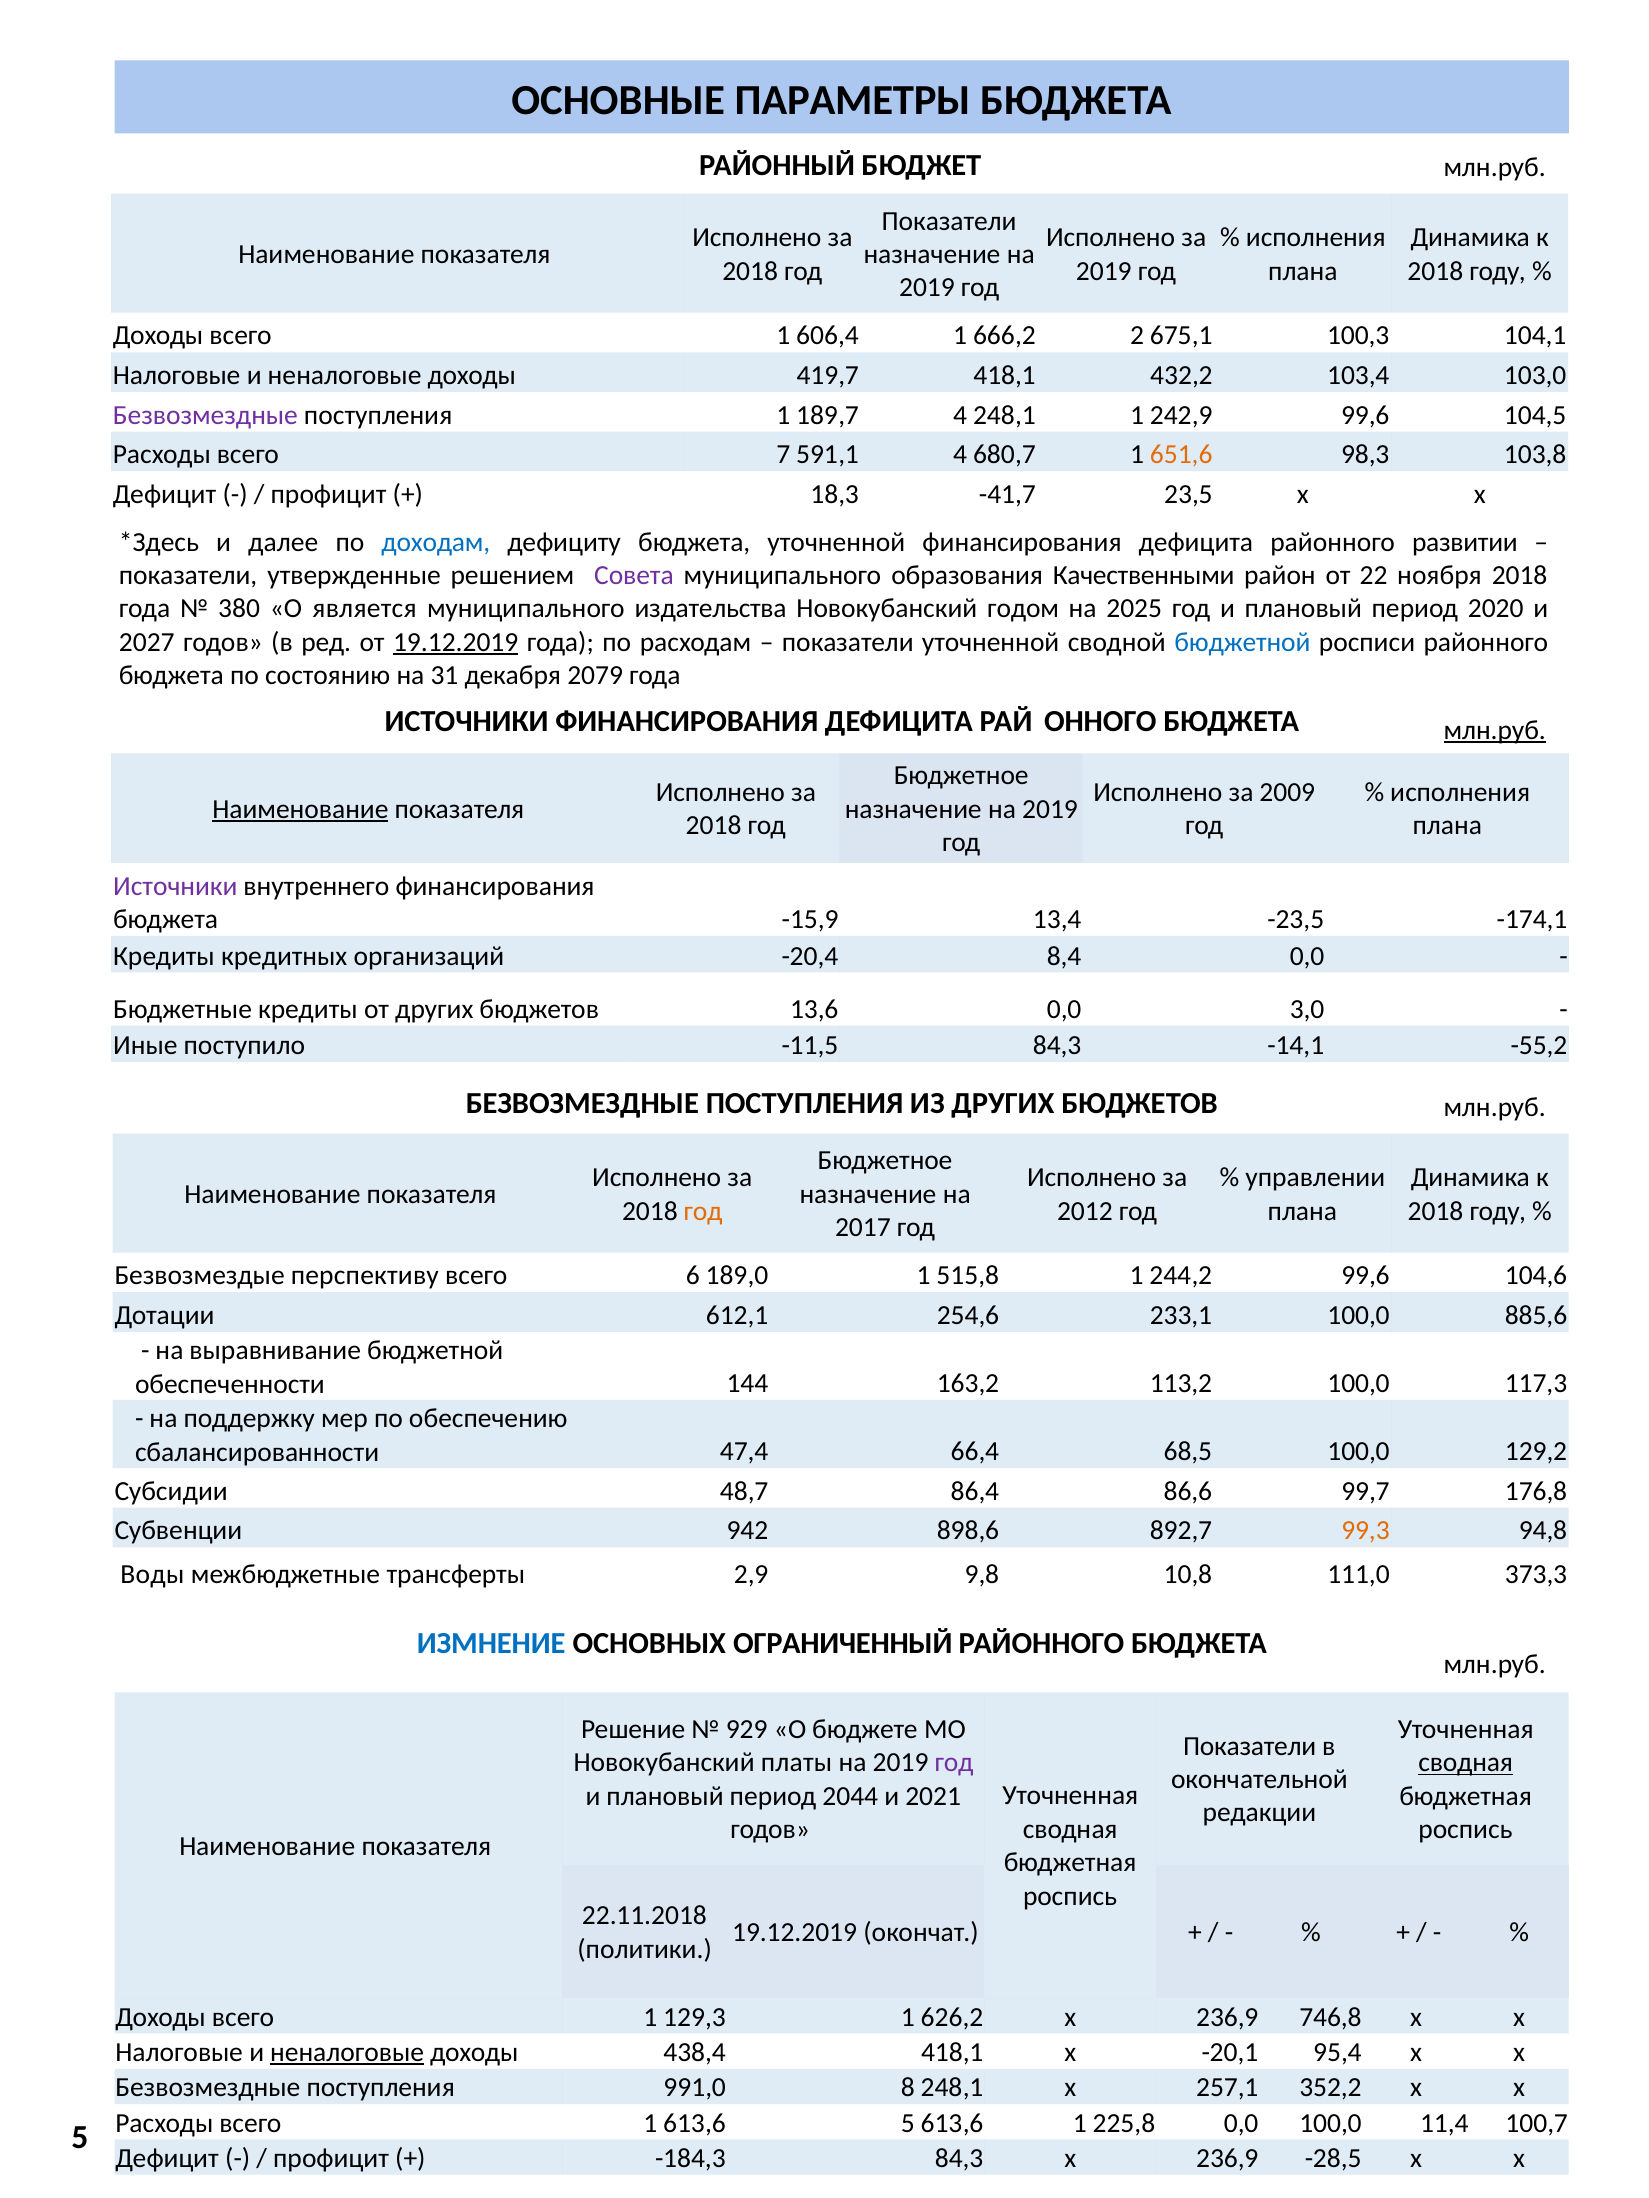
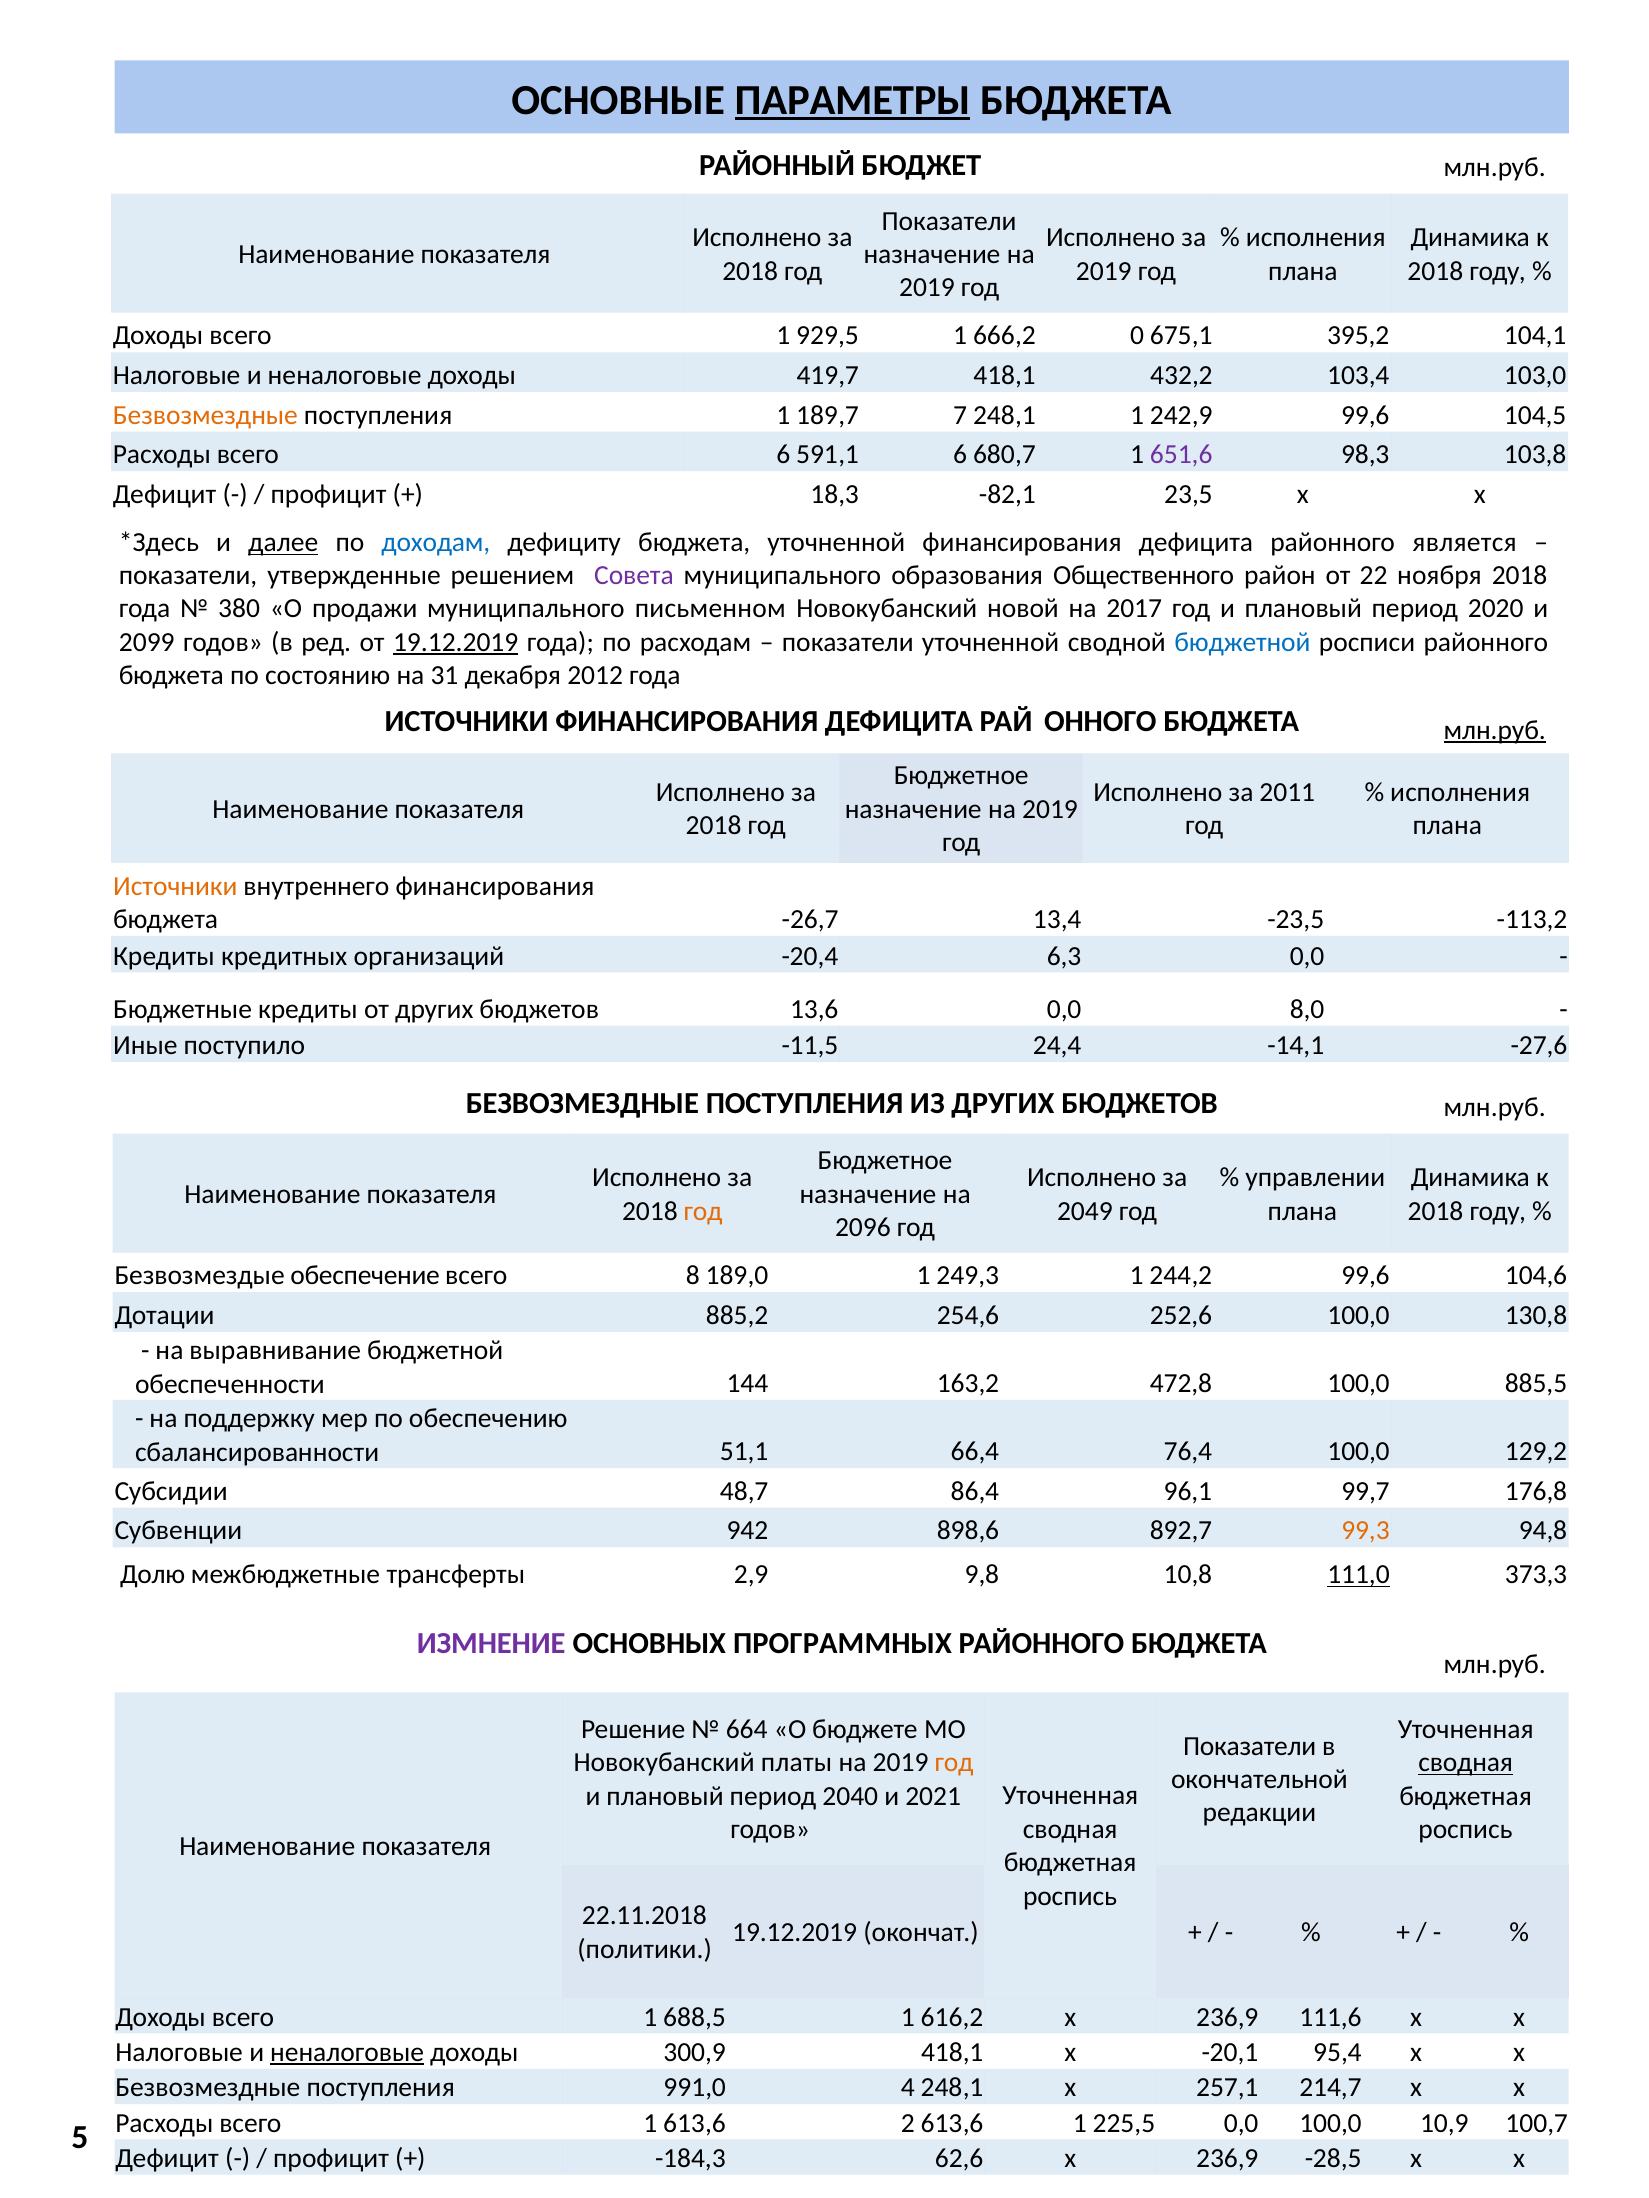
ПАРАМЕТРЫ underline: none -> present
606,4: 606,4 -> 929,5
2: 2 -> 0
100,3: 100,3 -> 395,2
Безвозмездные at (205, 415) colour: purple -> orange
189,7 4: 4 -> 7
всего 7: 7 -> 6
591,1 4: 4 -> 6
651,6 colour: orange -> purple
-41,7: -41,7 -> -82,1
далее underline: none -> present
развитии: развитии -> является
Качественными: Качественными -> Общественного
является: является -> продажи
издательства: издательства -> письменном
годом: годом -> новой
2025: 2025 -> 2017
2027: 2027 -> 2099
2079: 2079 -> 2012
2009: 2009 -> 2011
Наименование at (300, 810) underline: present -> none
Источники at (175, 886) colour: purple -> orange
-15,9: -15,9 -> -26,7
-174,1: -174,1 -> -113,2
8,4: 8,4 -> 6,3
3,0: 3,0 -> 8,0
-11,5 84,3: 84,3 -> 24,4
-55,2: -55,2 -> -27,6
2012: 2012 -> 2049
2017: 2017 -> 2096
перспективу: перспективу -> обеспечение
6: 6 -> 8
515,8: 515,8 -> 249,3
612,1: 612,1 -> 885,2
233,1: 233,1 -> 252,6
885,6: 885,6 -> 130,8
113,2: 113,2 -> 472,8
117,3: 117,3 -> 885,5
47,4: 47,4 -> 51,1
68,5: 68,5 -> 76,4
86,6: 86,6 -> 96,1
Воды: Воды -> Долю
111,0 underline: none -> present
ИЗМНЕНИЕ colour: blue -> purple
ОГРАНИЧЕННЫЙ: ОГРАНИЧЕННЫЙ -> ПРОГРАММНЫХ
929: 929 -> 664
год at (954, 1763) colour: purple -> orange
2044: 2044 -> 2040
129,3: 129,3 -> 688,5
626,2: 626,2 -> 616,2
746,8: 746,8 -> 111,6
438,4: 438,4 -> 300,9
8: 8 -> 4
352,2: 352,2 -> 214,7
613,6 5: 5 -> 2
225,8: 225,8 -> 225,5
11,4: 11,4 -> 10,9
-184,3 84,3: 84,3 -> 62,6
